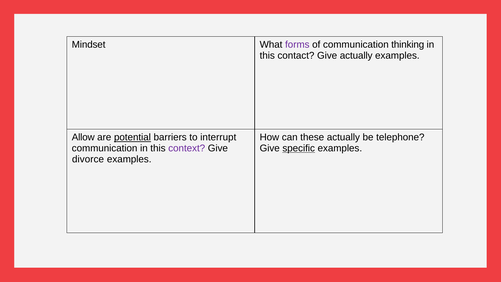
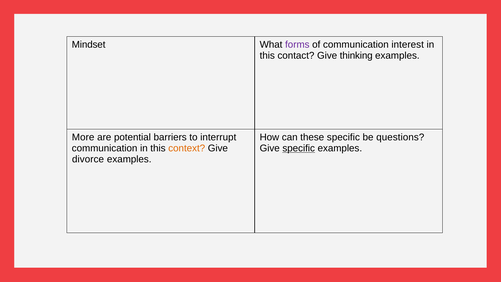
thinking: thinking -> interest
Give actually: actually -> thinking
Allow: Allow -> More
potential underline: present -> none
these actually: actually -> specific
telephone: telephone -> questions
context colour: purple -> orange
